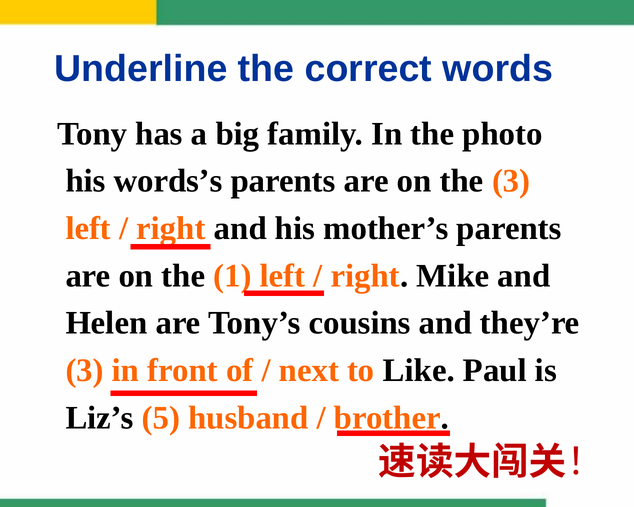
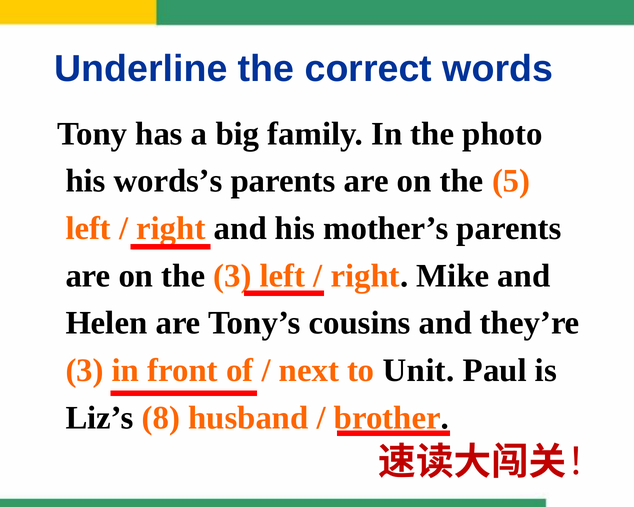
the 3: 3 -> 5
the 1: 1 -> 3
Like: Like -> Unit
5: 5 -> 8
